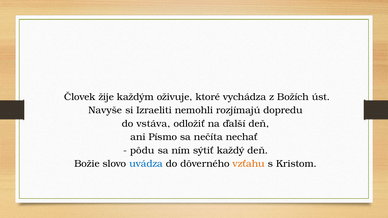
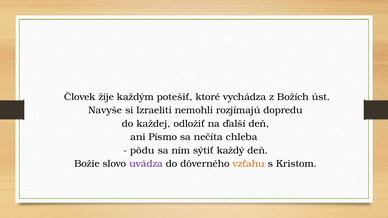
oživuje: oživuje -> potešiť
vstáva: vstáva -> každej
nechať: nechať -> chleba
uvádza colour: blue -> purple
